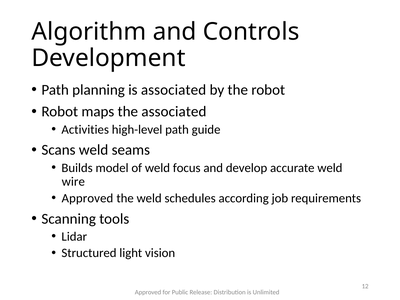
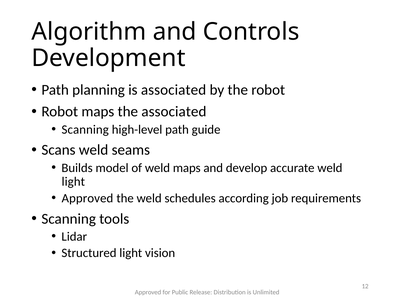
Activities at (85, 129): Activities -> Scanning
weld focus: focus -> maps
wire at (73, 182): wire -> light
